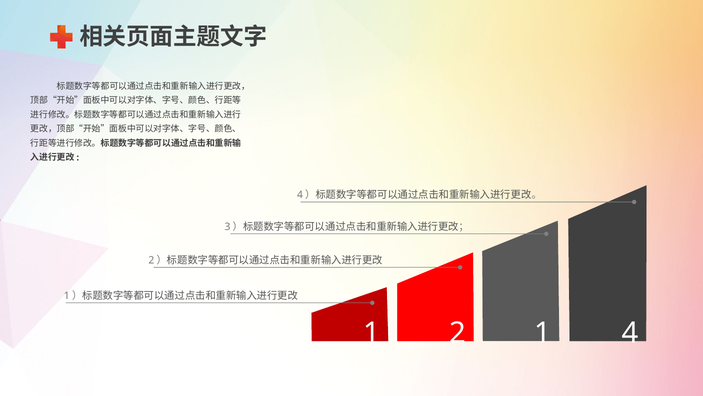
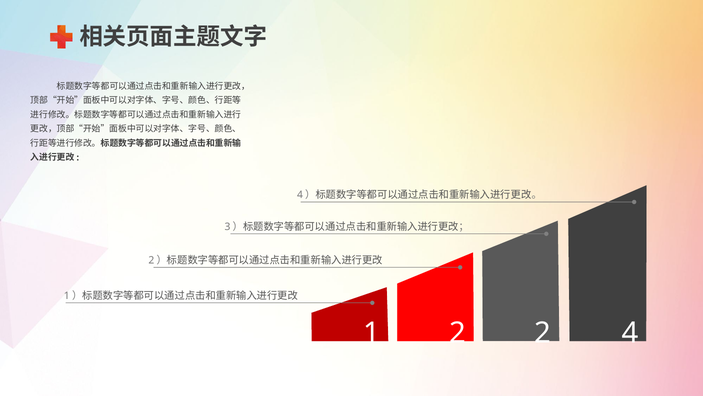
2 1: 1 -> 2
